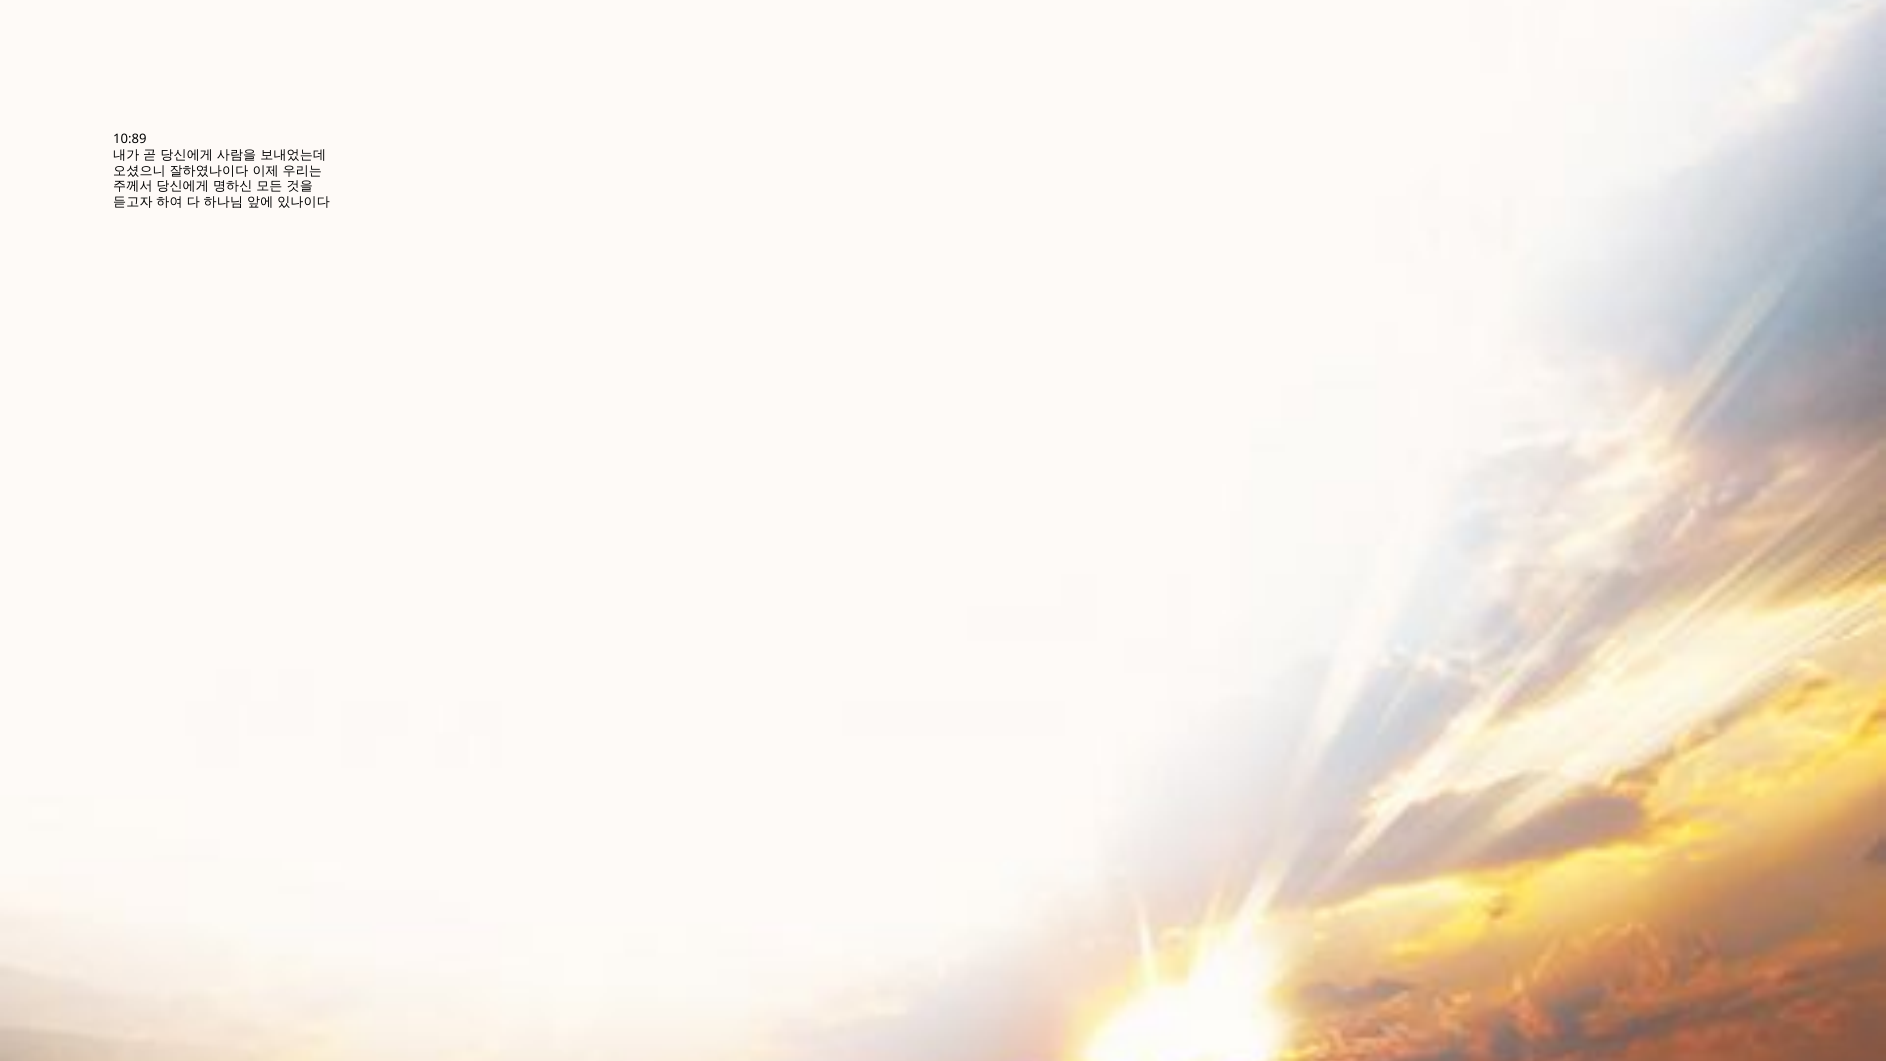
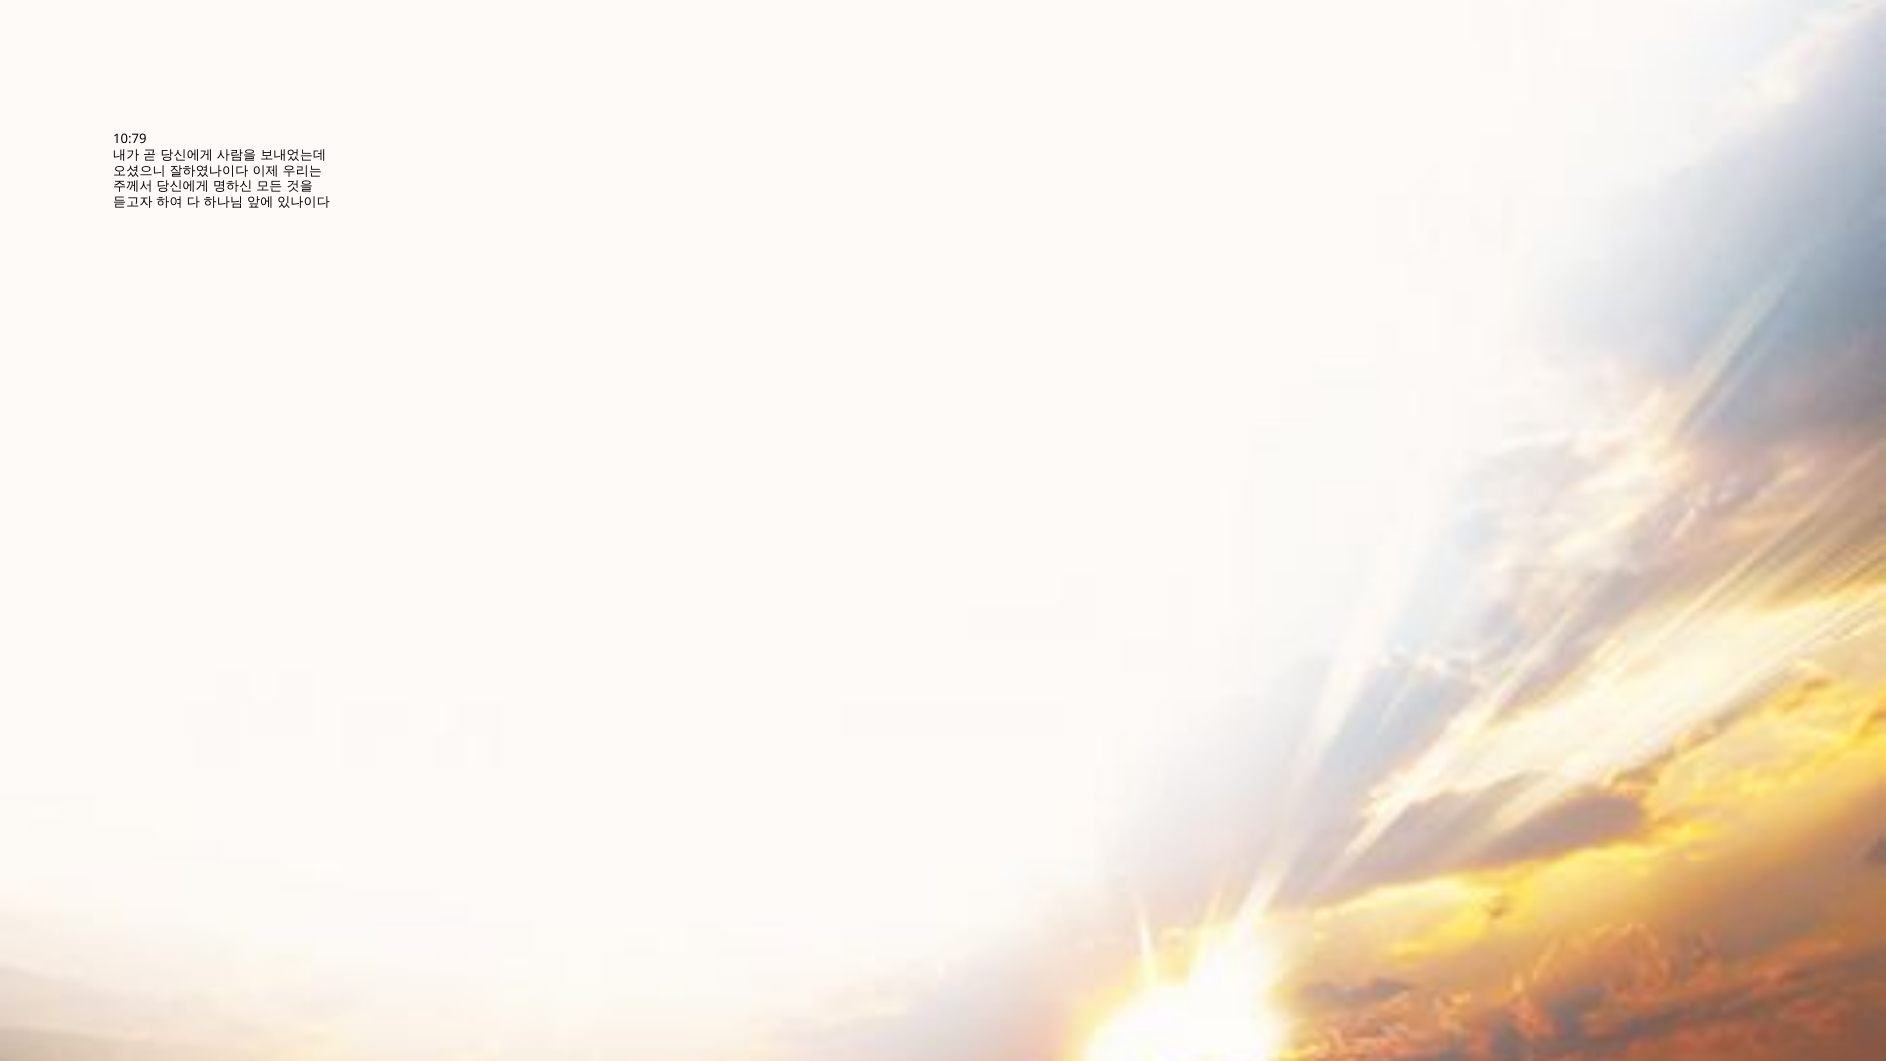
10:89: 10:89 -> 10:79
